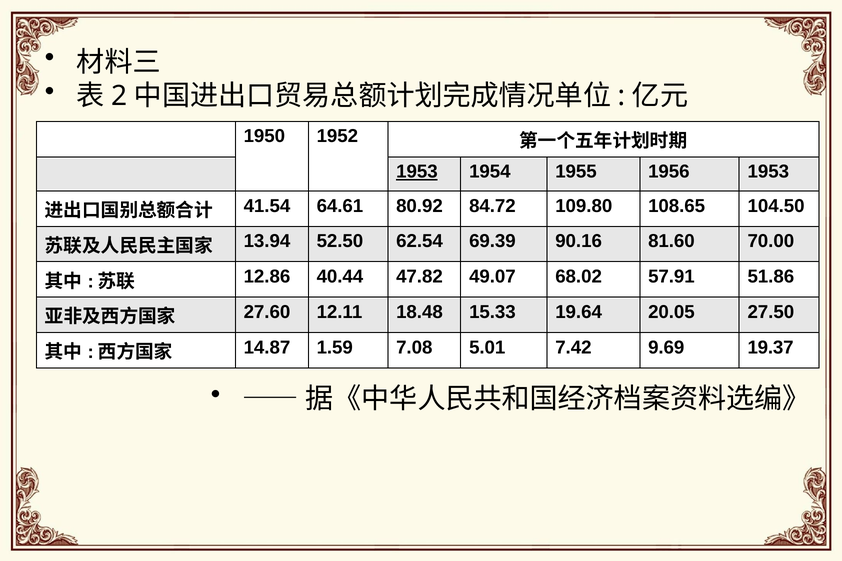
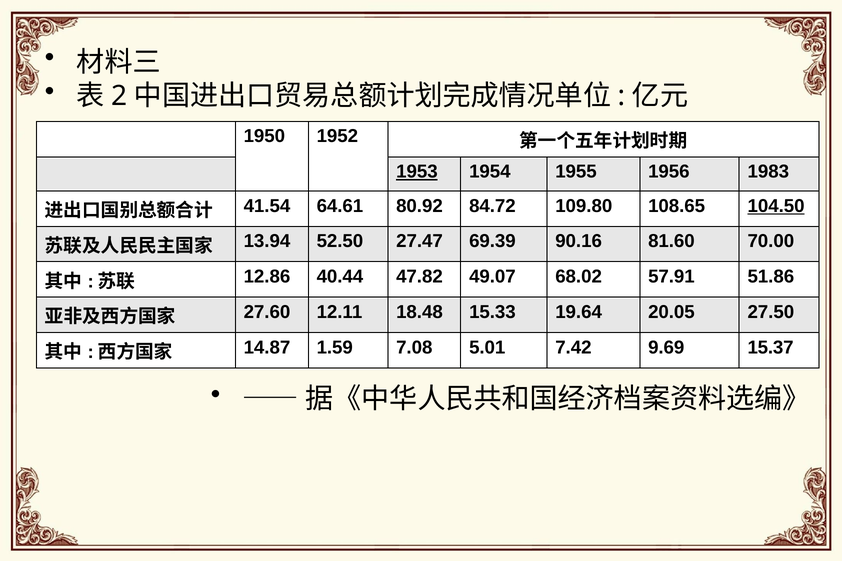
1956 1953: 1953 -> 1983
104.50 underline: none -> present
62.54: 62.54 -> 27.47
19.37: 19.37 -> 15.37
